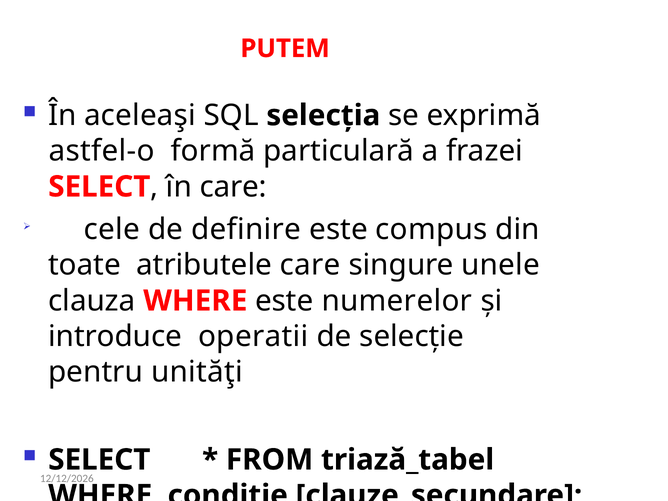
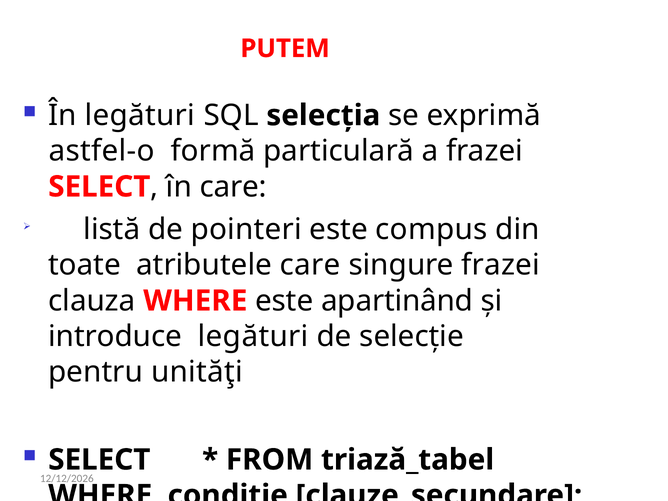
În aceleaşi: aceleaşi -> legături
cele: cele -> listă
definire: definire -> pointeri
singure unele: unele -> frazei
numerelor: numerelor -> apartinând
introduce operatii: operatii -> legături
